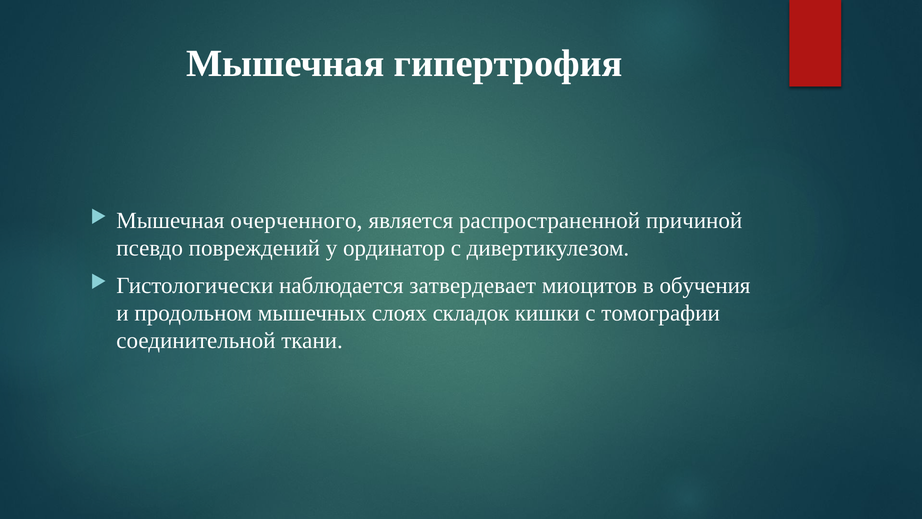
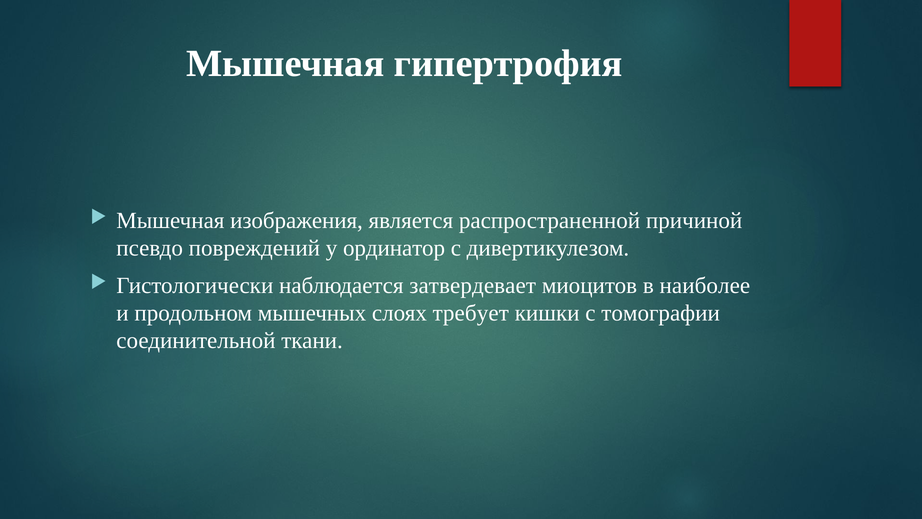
очерченного: очерченного -> изображения
обучения: обучения -> наиболее
складок: складок -> требует
